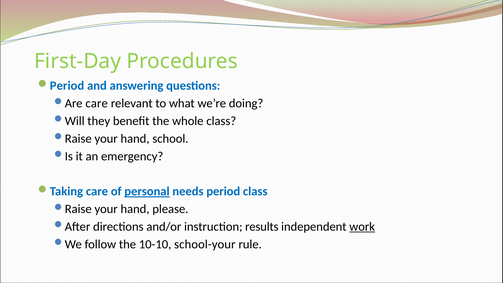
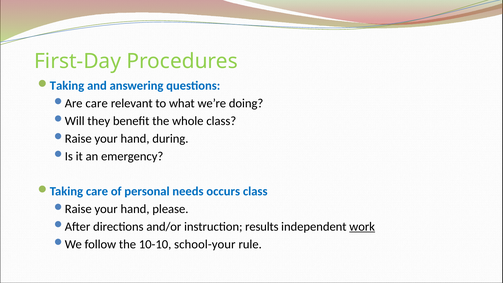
Period at (67, 86): Period -> Taking
school: school -> during
personal underline: present -> none
needs period: period -> occurs
